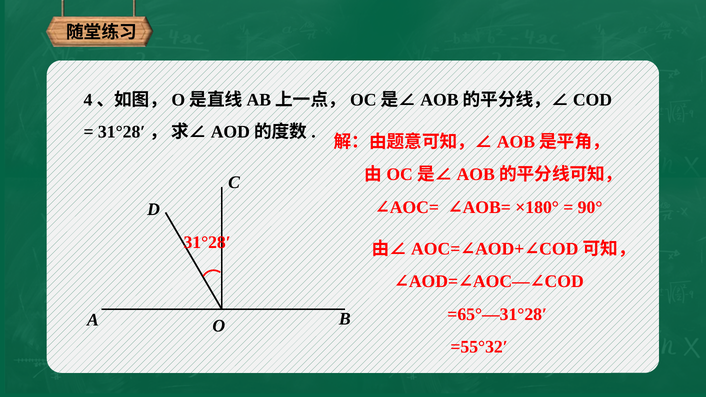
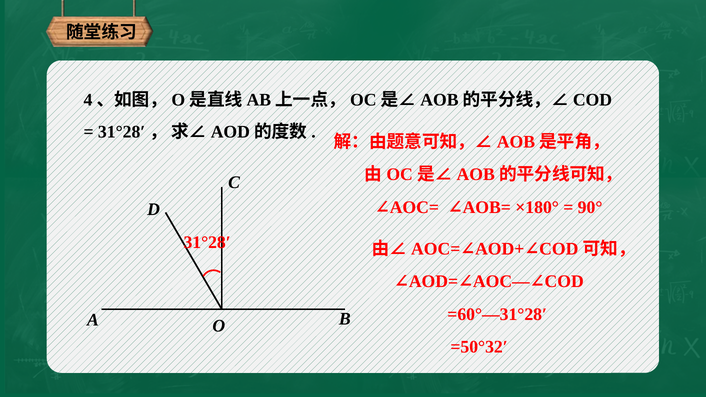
=65°—31°28′: =65°—31°28′ -> =60°—31°28′
=55°32′: =55°32′ -> =50°32′
